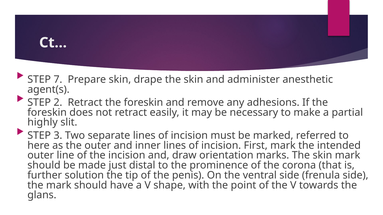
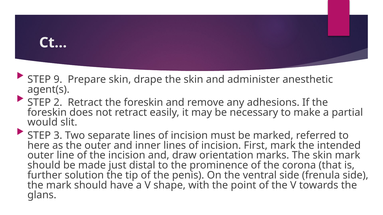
7: 7 -> 9
highly: highly -> would
